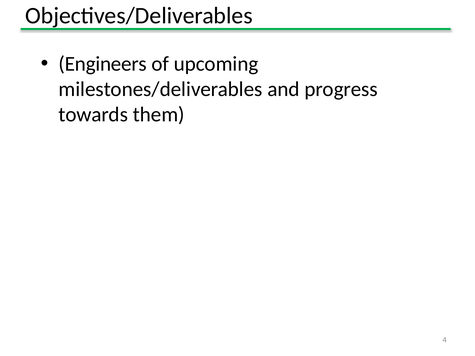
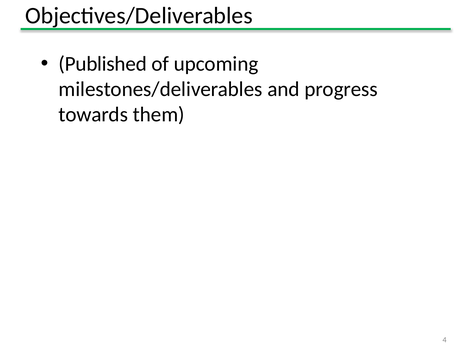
Engineers: Engineers -> Published
